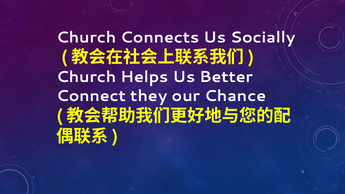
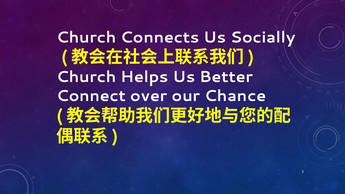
they: they -> over
